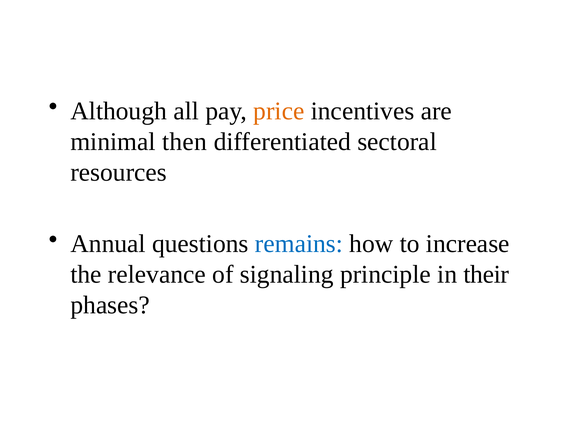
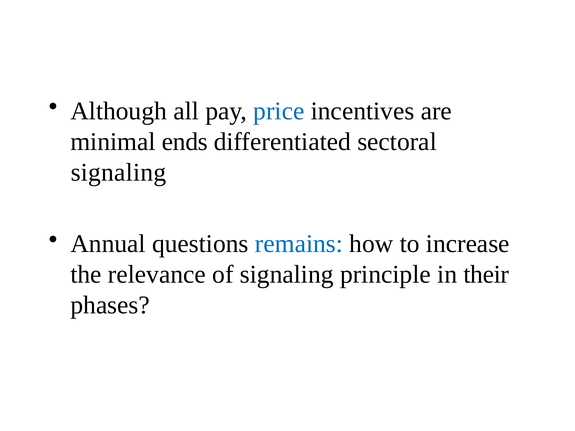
price colour: orange -> blue
then: then -> ends
resources at (119, 172): resources -> signaling
